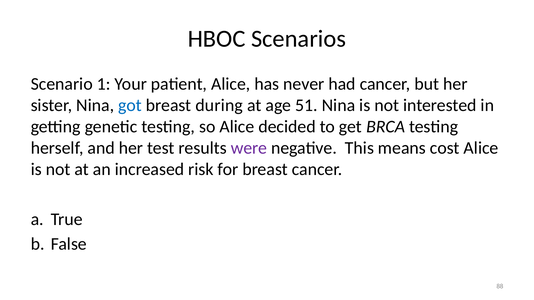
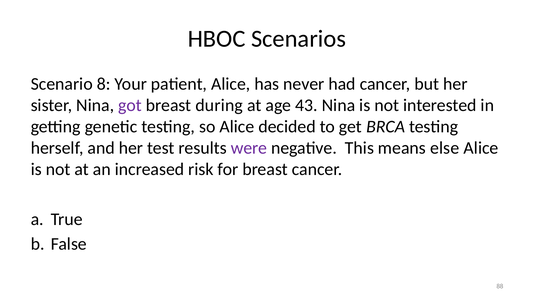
1: 1 -> 8
got colour: blue -> purple
51: 51 -> 43
cost: cost -> else
